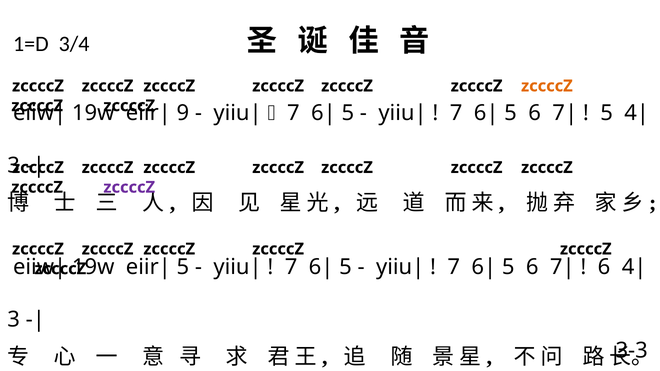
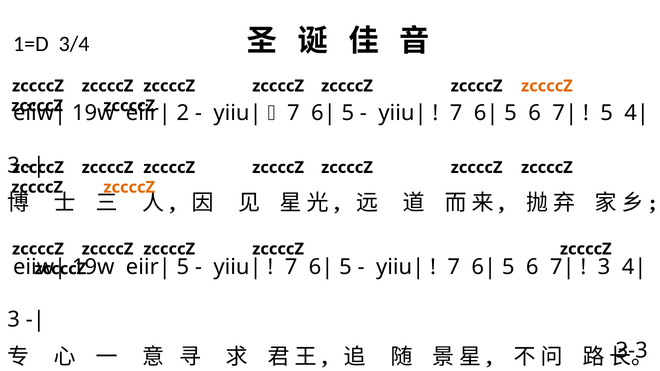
9: 9 -> 2
zccccZ at (129, 187) colour: purple -> orange
6 at (604, 267): 6 -> 3
